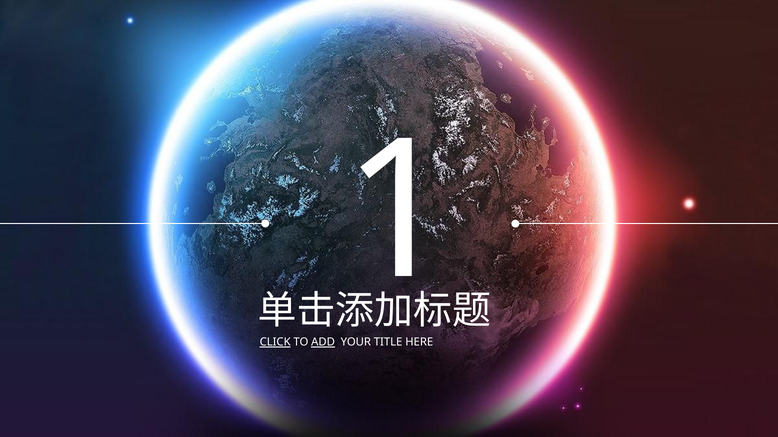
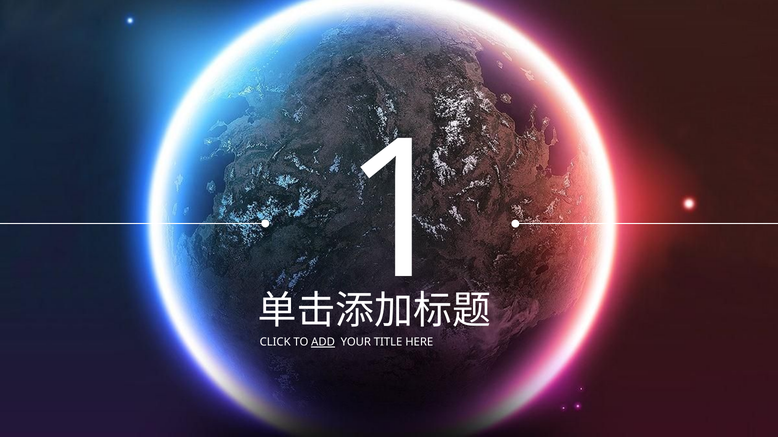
CLICK underline: present -> none
